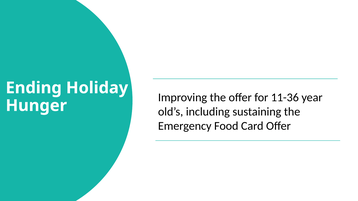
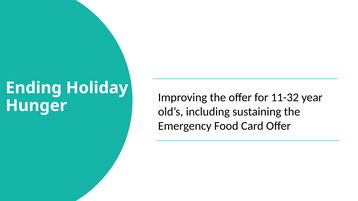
11-36: 11-36 -> 11-32
